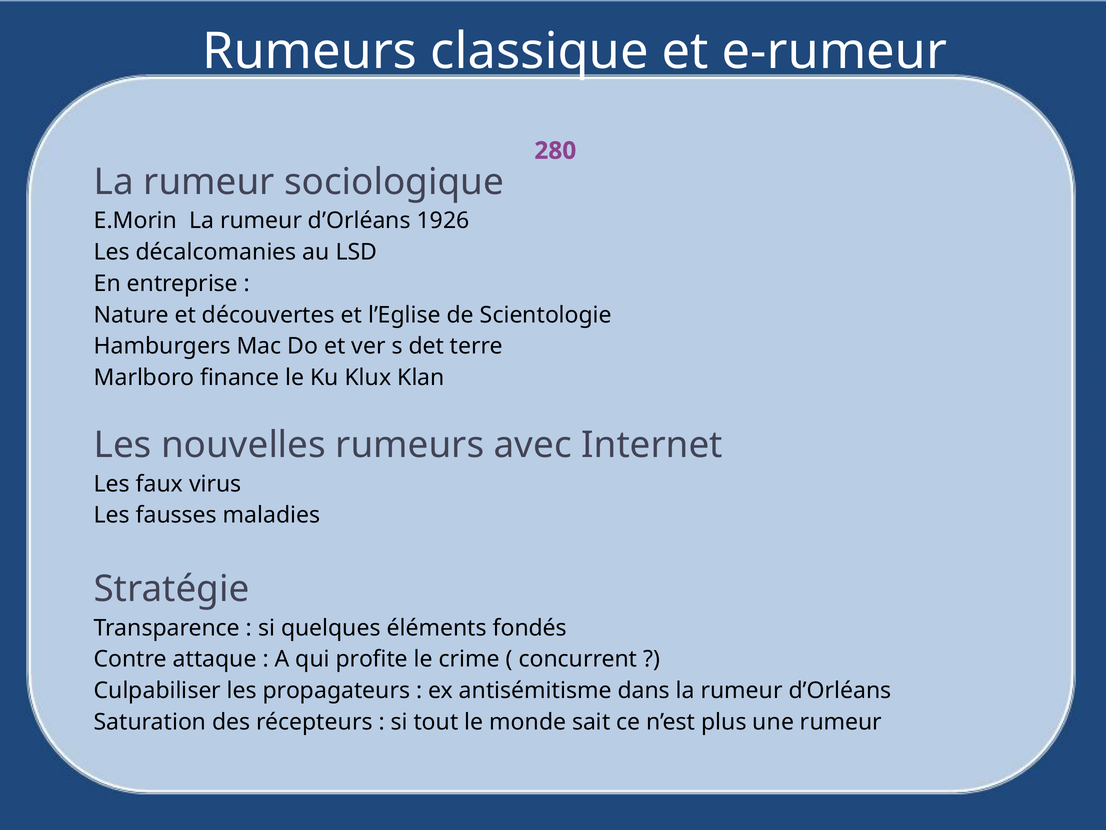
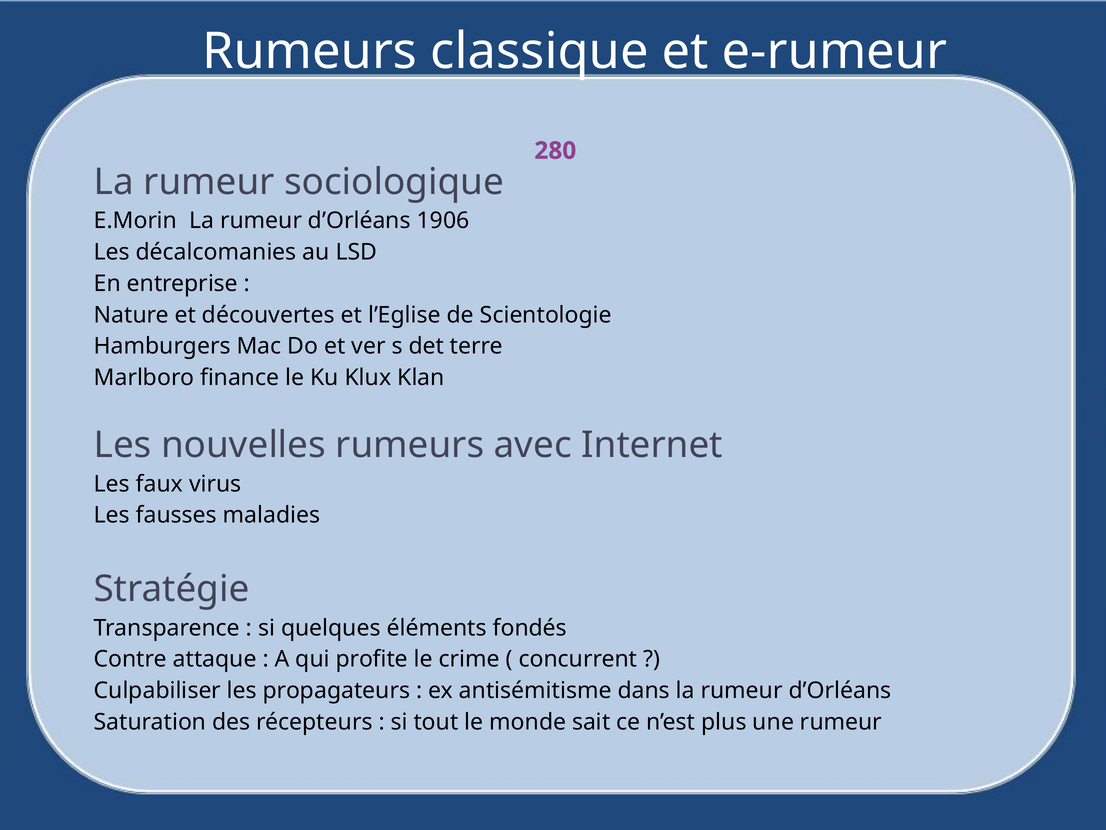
1926: 1926 -> 1906
